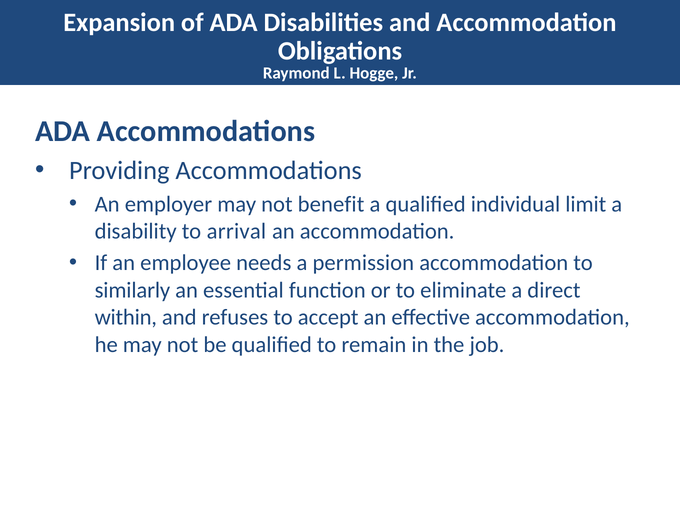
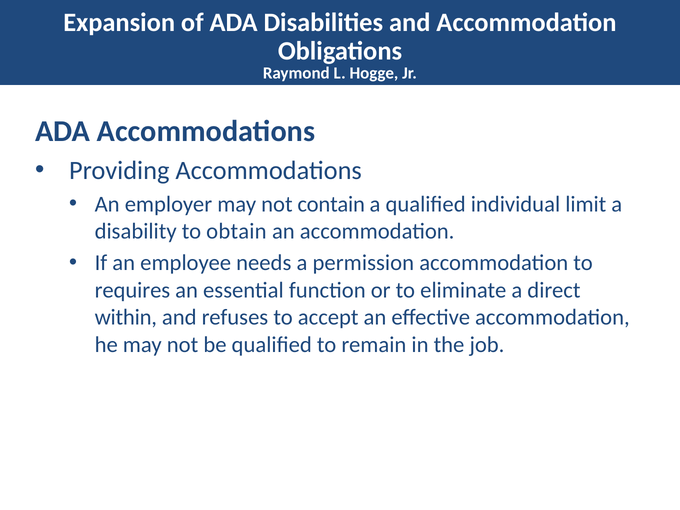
benefit: benefit -> contain
arrival: arrival -> obtain
similarly: similarly -> requires
